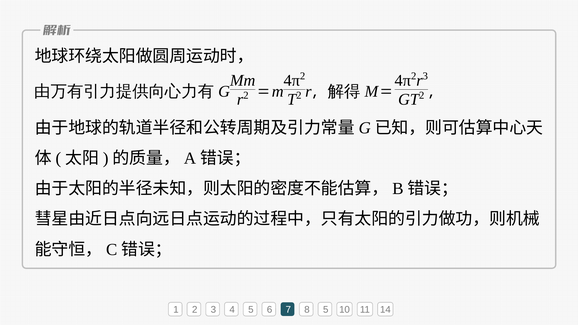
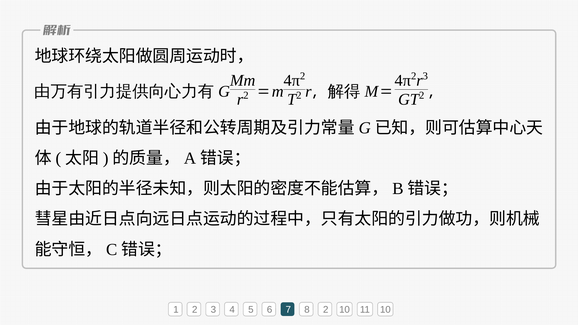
8 5: 5 -> 2
11 14: 14 -> 10
